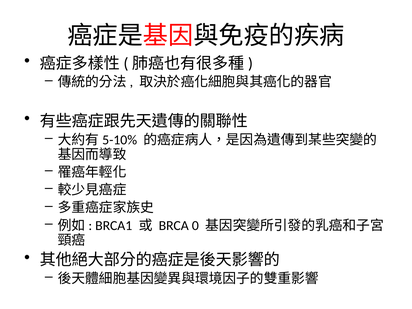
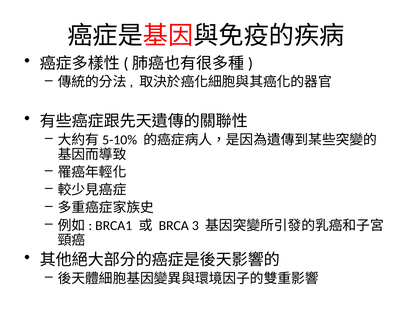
0: 0 -> 3
